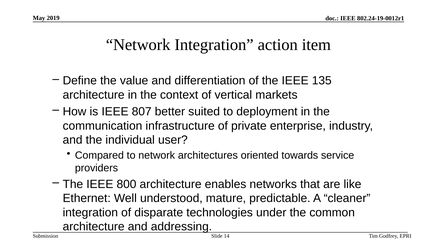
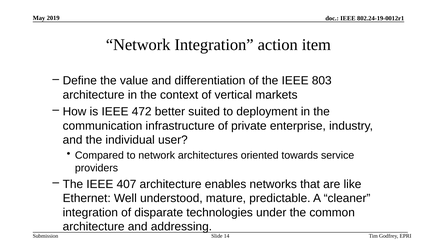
135: 135 -> 803
807: 807 -> 472
800: 800 -> 407
